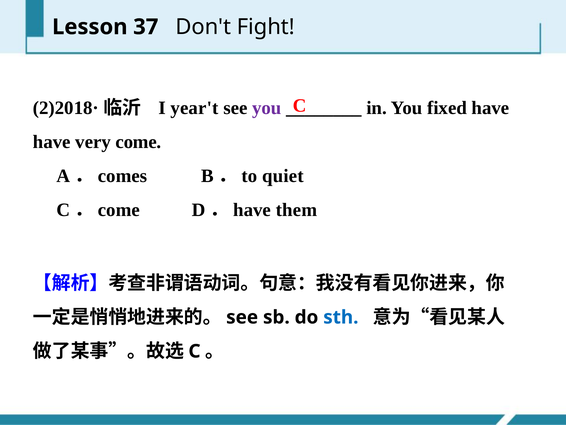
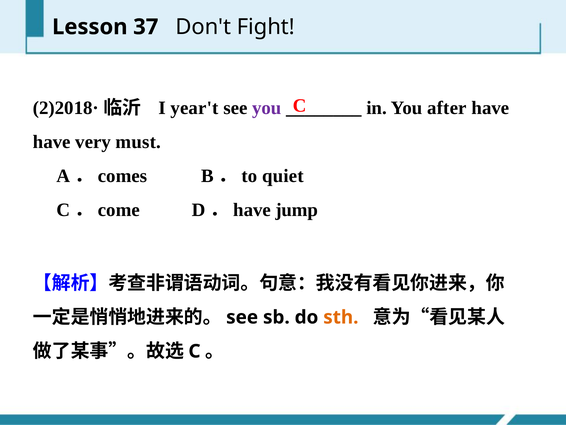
fixed: fixed -> after
come: come -> must
them: them -> jump
sth colour: blue -> orange
